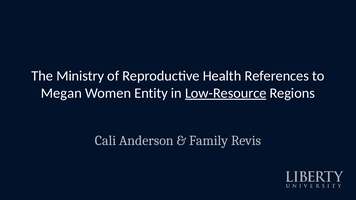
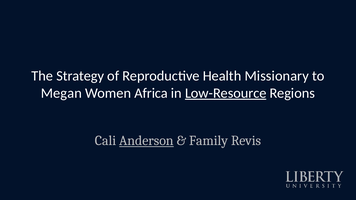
Ministry: Ministry -> Strategy
References: References -> Missionary
Entity: Entity -> Africa
Anderson underline: none -> present
